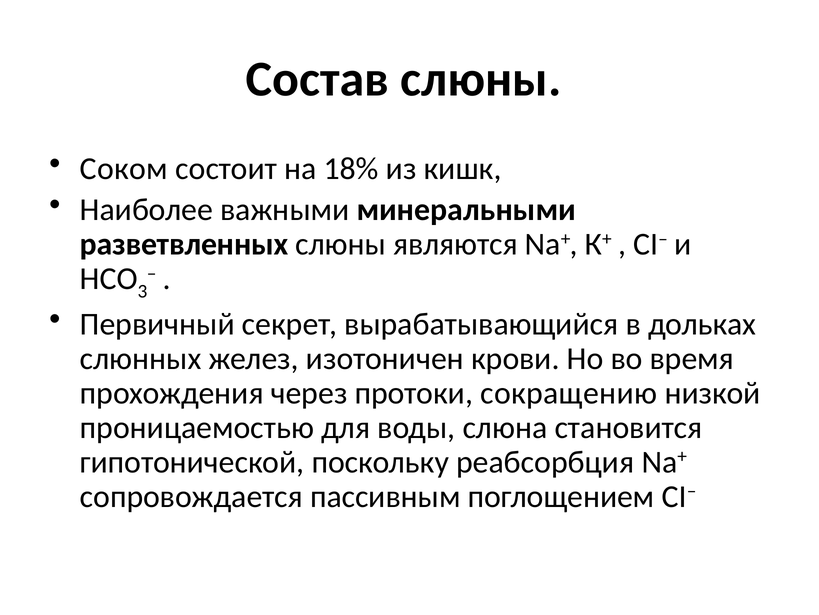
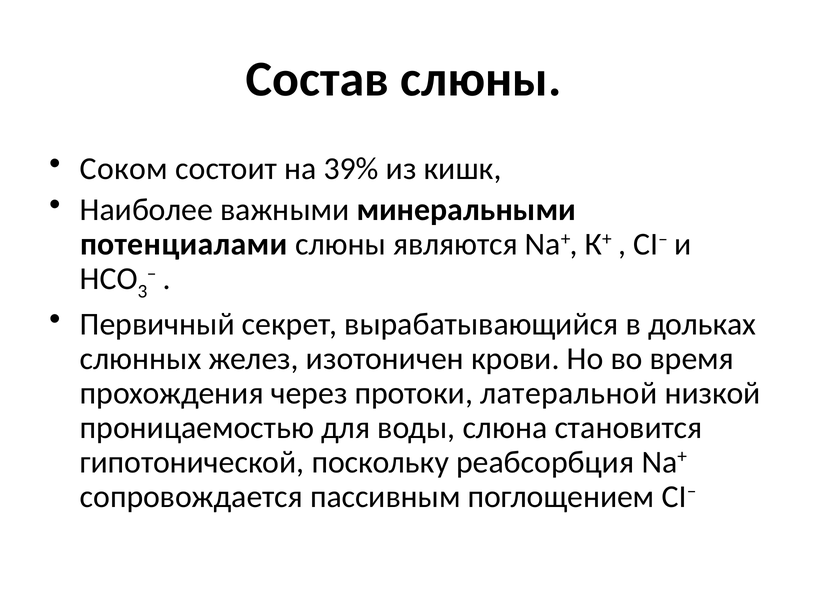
18%: 18% -> 39%
разветвленных: разветвленных -> потенциалами
сокращению: сокращению -> латеральной
